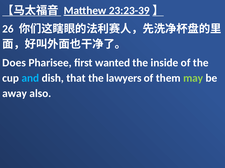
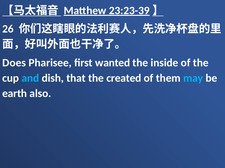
lawyers: lawyers -> created
may colour: light green -> light blue
away: away -> earth
